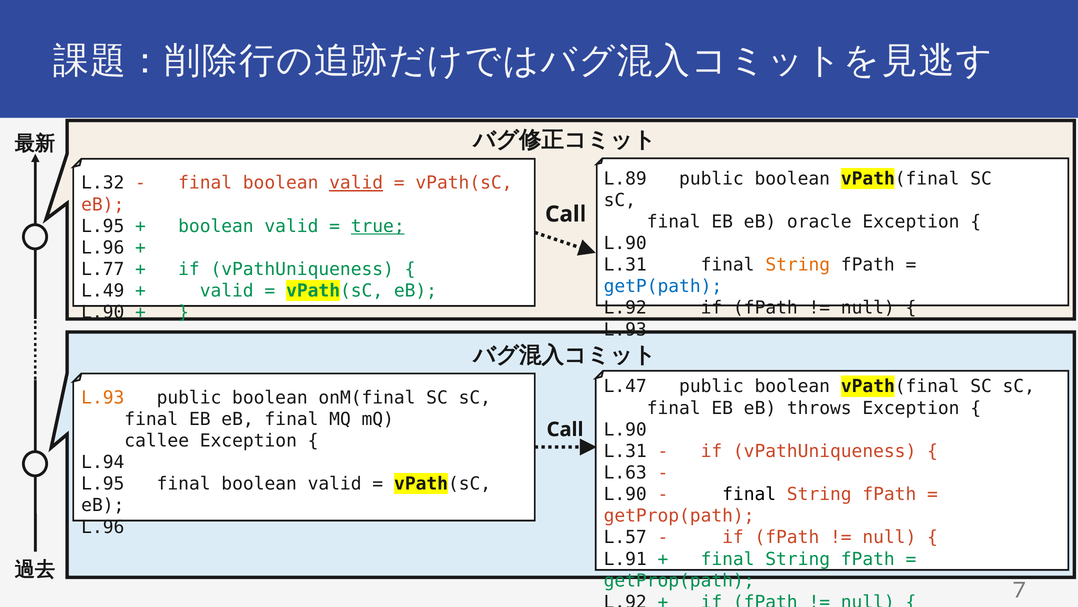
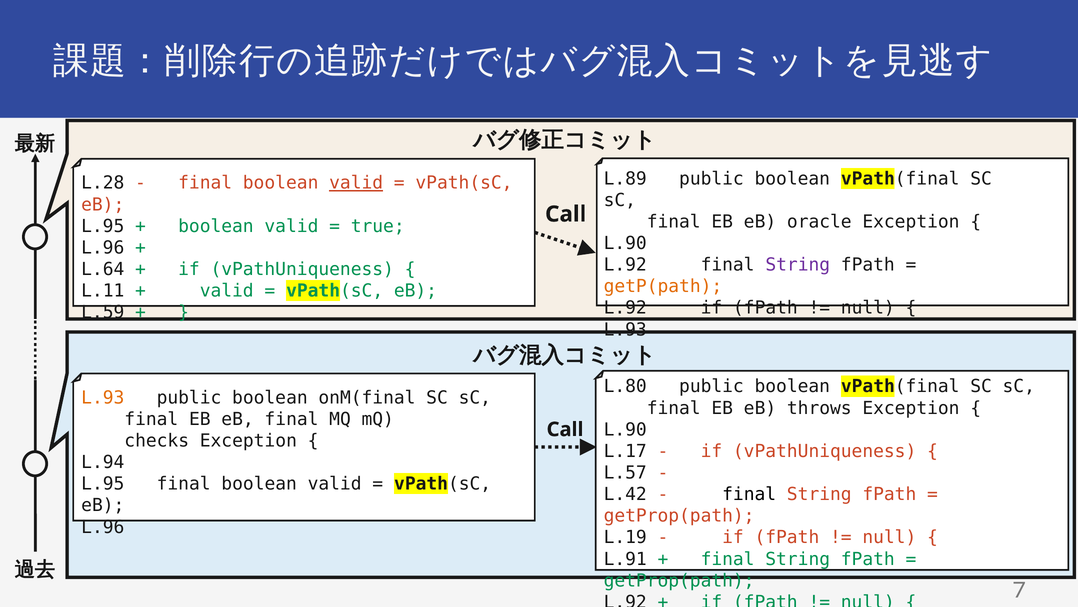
L.32: L.32 -> L.28
true underline: present -> none
L.31 at (625, 265): L.31 -> L.92
String at (798, 265) colour: orange -> purple
L.77: L.77 -> L.64
getP(path colour: blue -> orange
L.49: L.49 -> L.11
L.90 at (103, 312): L.90 -> L.59
L.47: L.47 -> L.80
callee: callee -> checks
L.31 at (625, 451): L.31 -> L.17
L.63: L.63 -> L.57
L.90 at (625, 494): L.90 -> L.42
L.57: L.57 -> L.19
